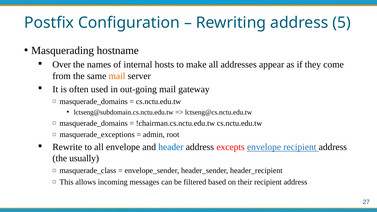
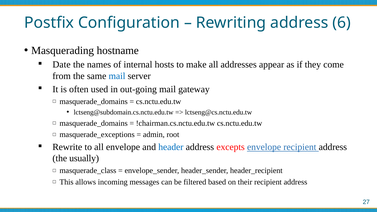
5: 5 -> 6
Over: Over -> Date
mail at (117, 76) colour: orange -> blue
